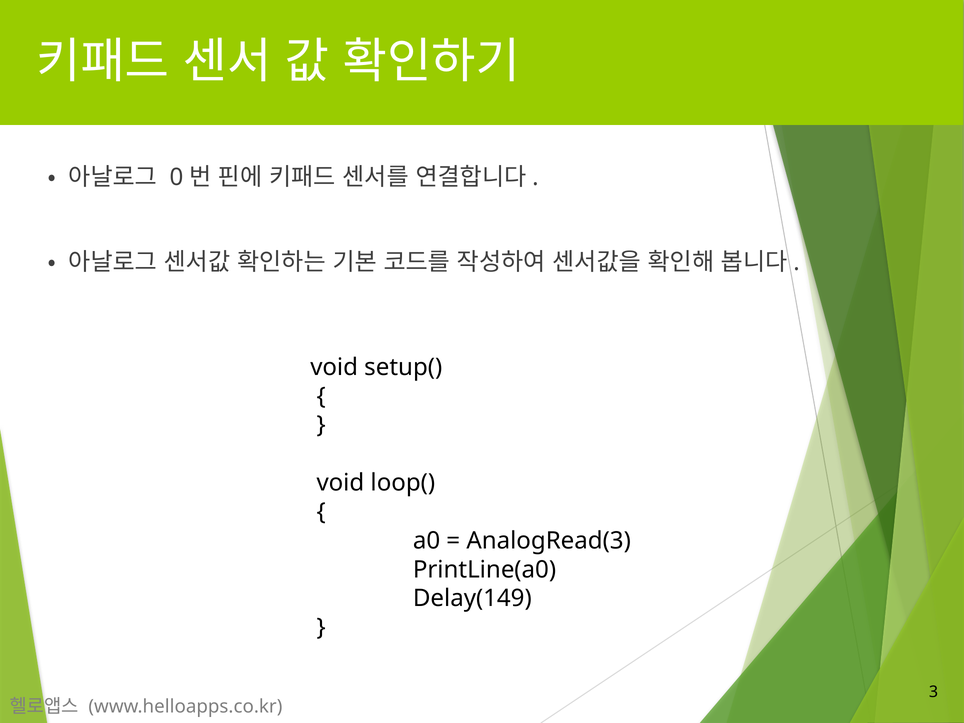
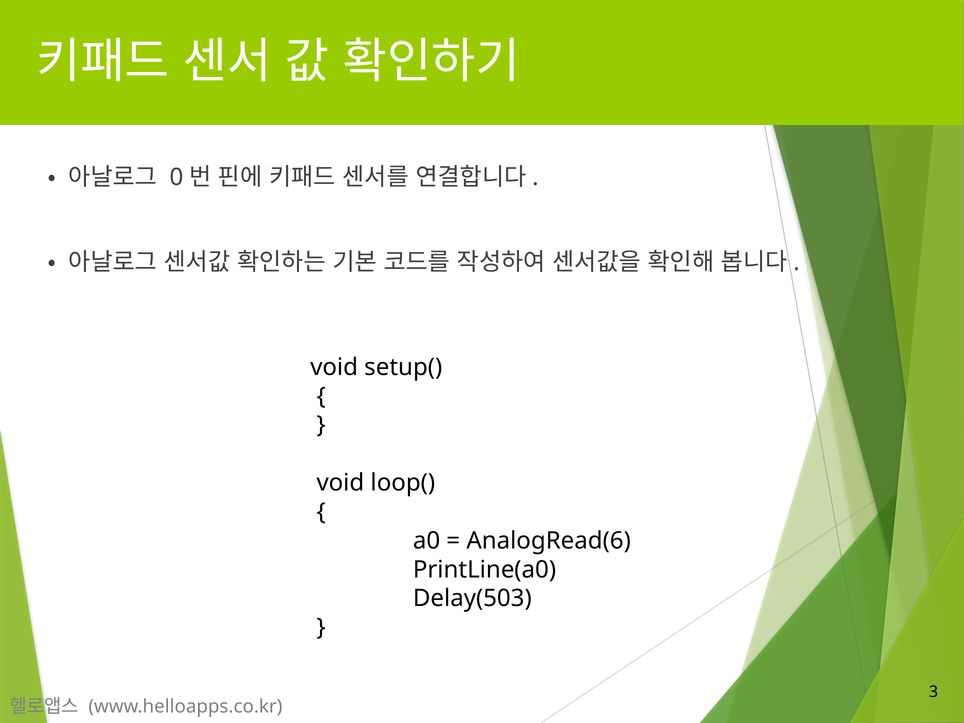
AnalogRead(3: AnalogRead(3 -> AnalogRead(6
Delay(149: Delay(149 -> Delay(503
